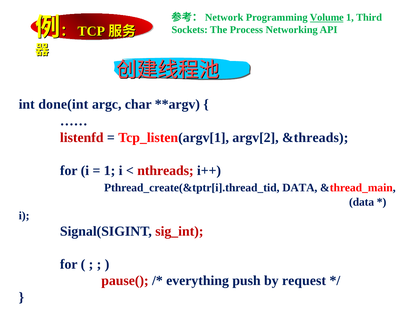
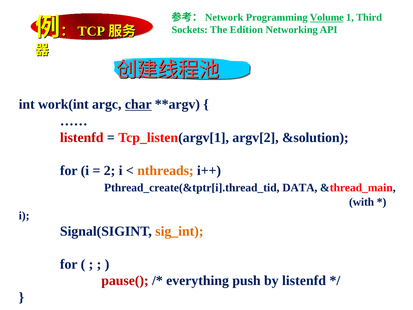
Process: Process -> Edition
done(int: done(int -> work(int
char underline: none -> present
&threads: &threads -> &solution
1 at (110, 170): 1 -> 2
nthreads colour: red -> orange
data at (362, 202): data -> with
sig_int colour: red -> orange
by request: request -> listenfd
